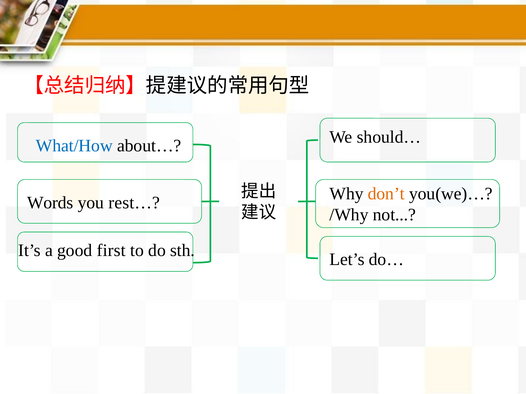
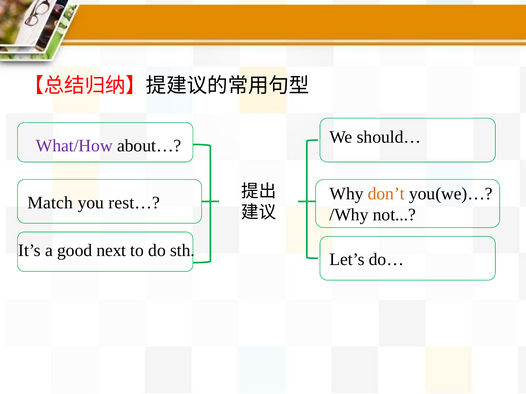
What/How colour: blue -> purple
Words: Words -> Match
first: first -> next
